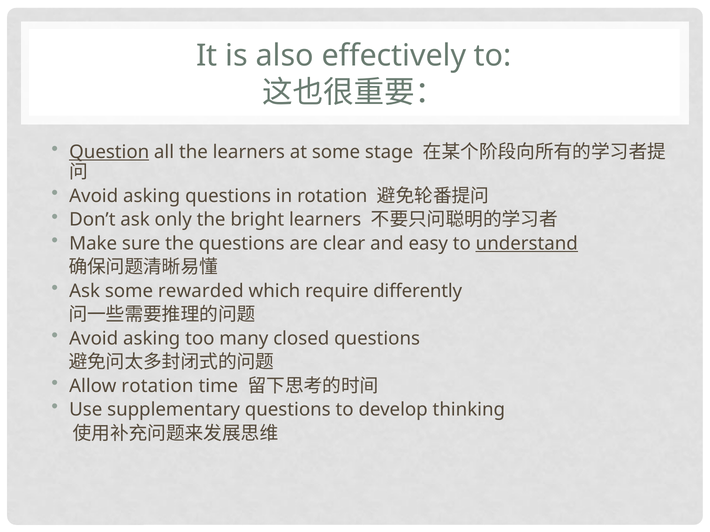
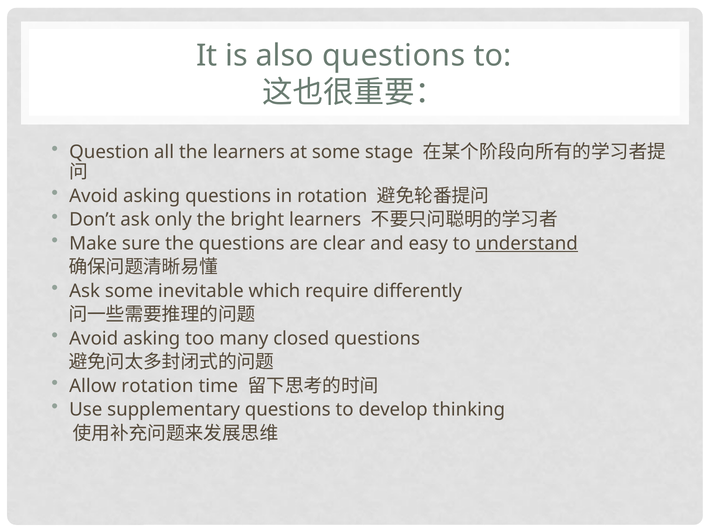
also effectively: effectively -> questions
Question underline: present -> none
rewarded: rewarded -> inevitable
